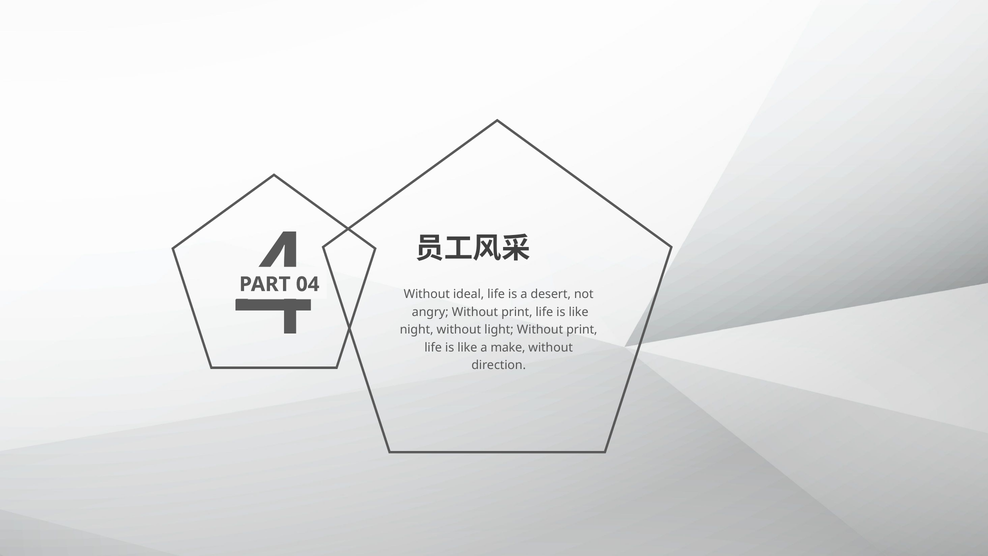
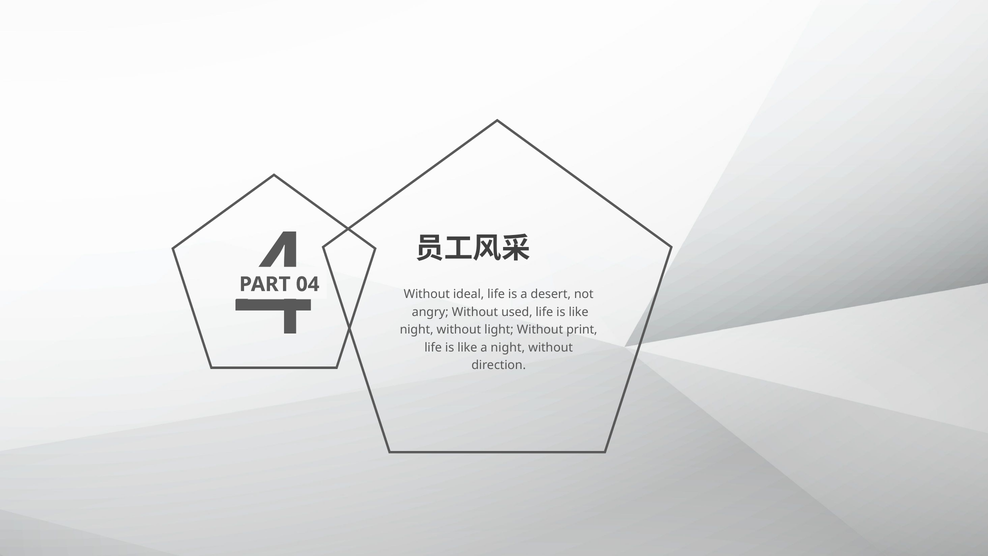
angry Without print: print -> used
a make: make -> night
